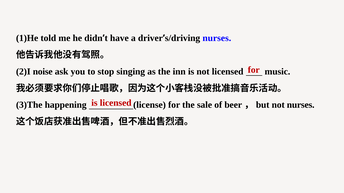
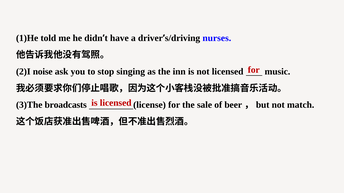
happening: happening -> broadcasts
not nurses: nurses -> match
